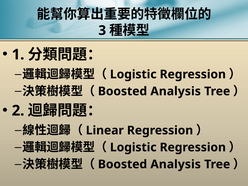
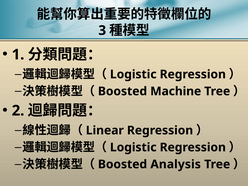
Analysis at (176, 91): Analysis -> Machine
